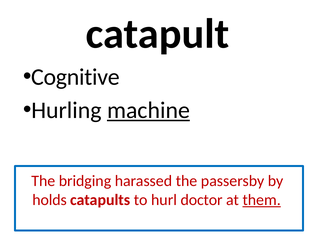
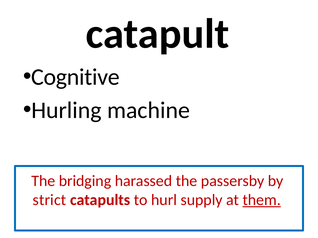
machine underline: present -> none
holds: holds -> strict
doctor: doctor -> supply
